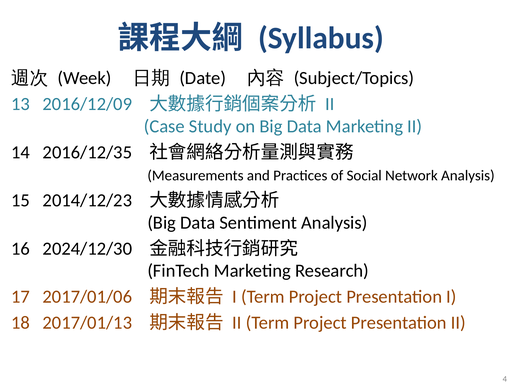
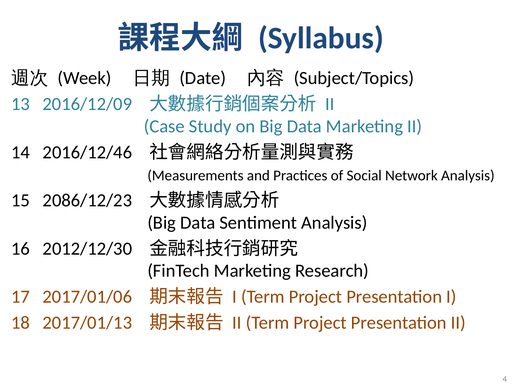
2016/12/35: 2016/12/35 -> 2016/12/46
2014/12/23: 2014/12/23 -> 2086/12/23
2024/12/30: 2024/12/30 -> 2012/12/30
